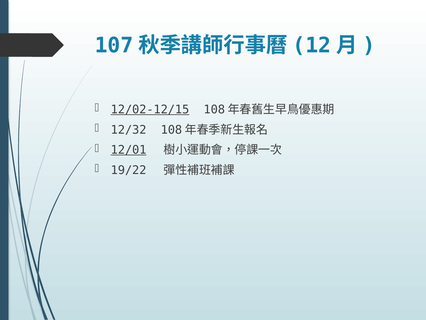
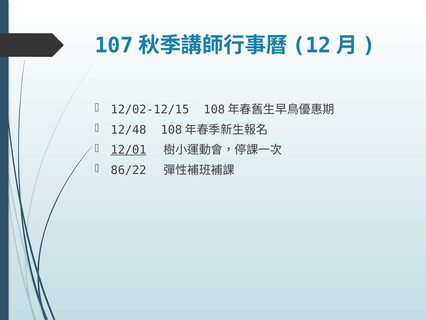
12/02-12/15 underline: present -> none
12/32: 12/32 -> 12/48
19/22: 19/22 -> 86/22
